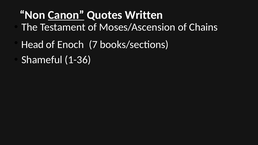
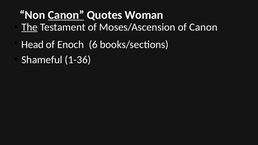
Written: Written -> Woman
The underline: none -> present
of Chains: Chains -> Canon
7: 7 -> 6
